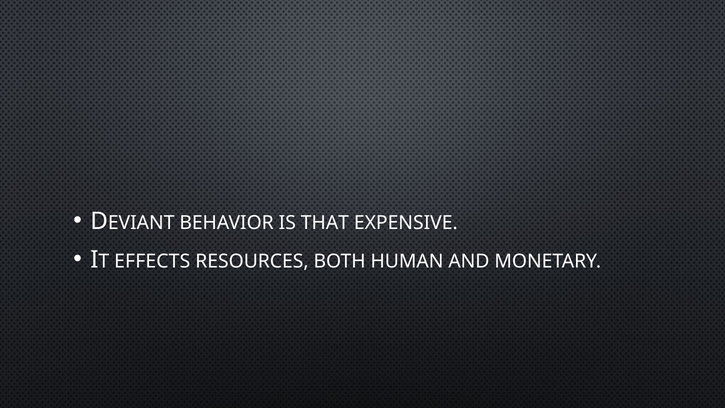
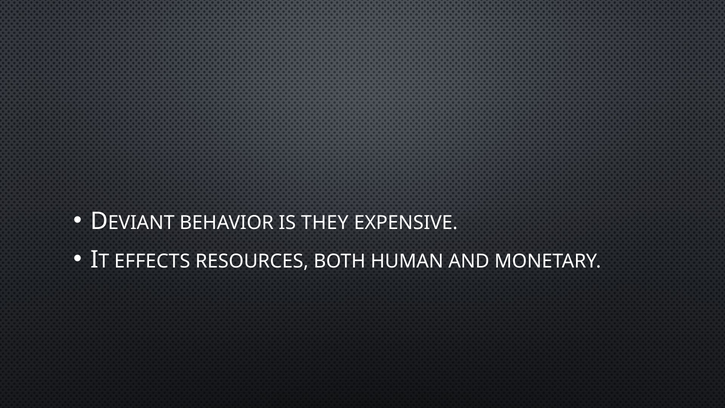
THAT: THAT -> THEY
